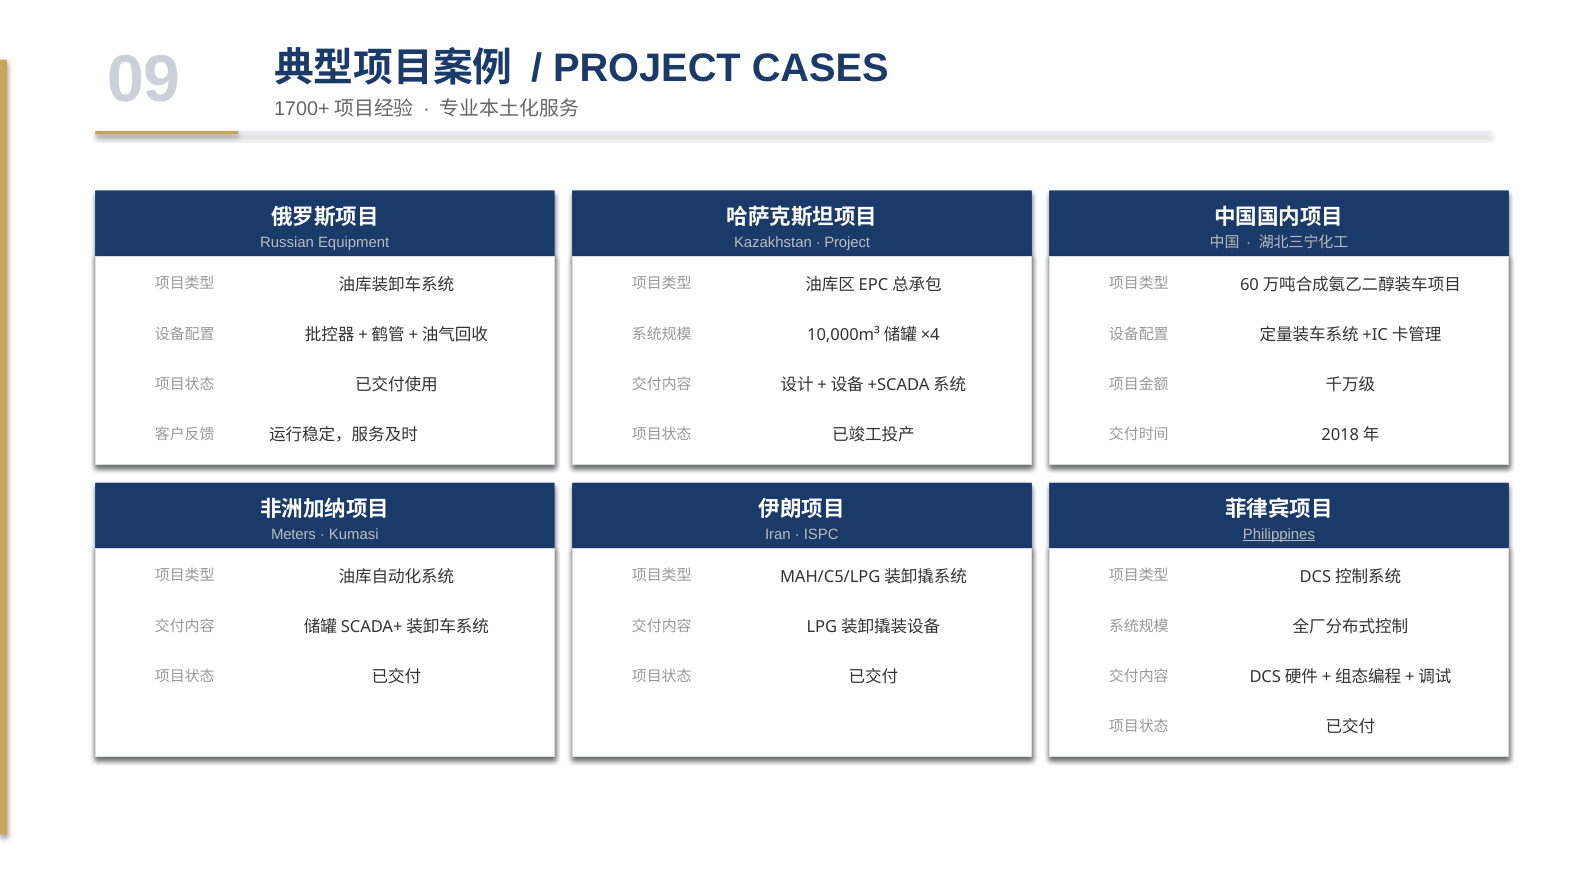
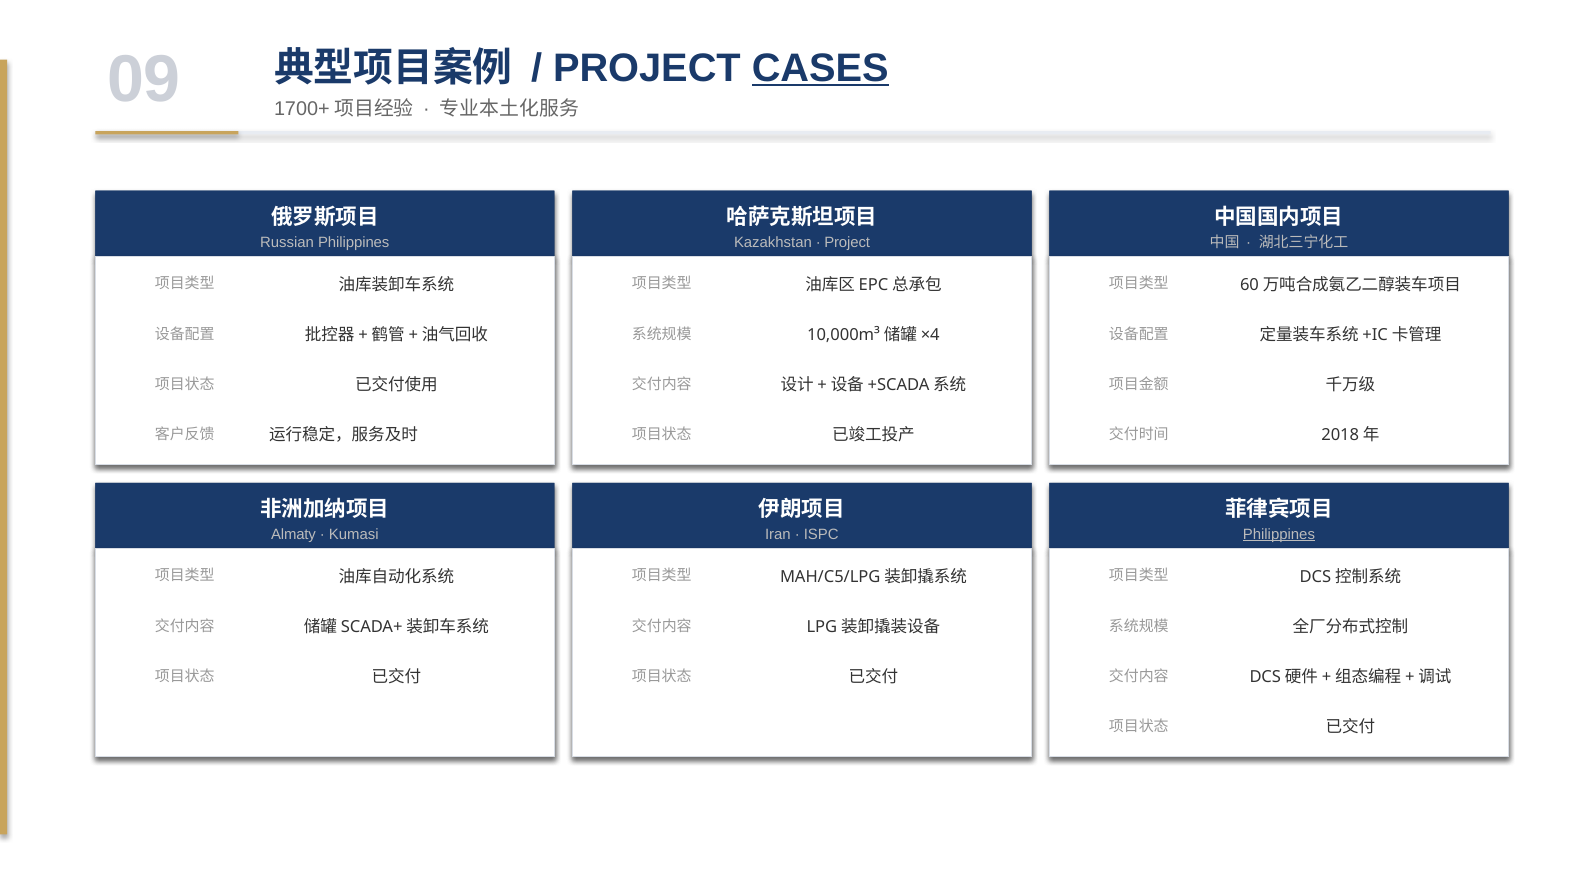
CASES underline: none -> present
Russian Equipment: Equipment -> Philippines
Meters: Meters -> Almaty
